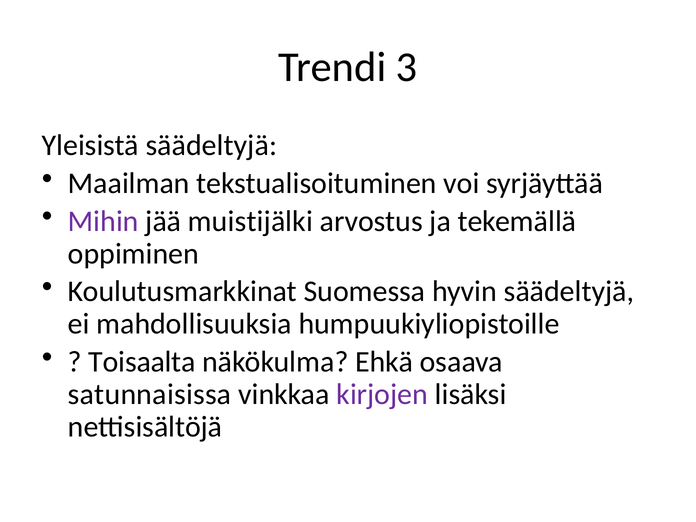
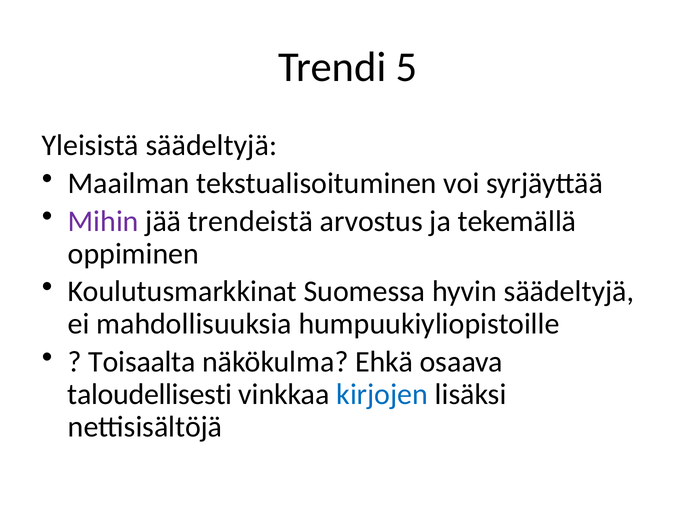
3: 3 -> 5
muistijälki: muistijälki -> trendeistä
satunnaisissa: satunnaisissa -> taloudellisesti
kirjojen colour: purple -> blue
